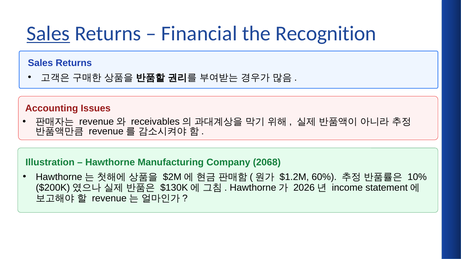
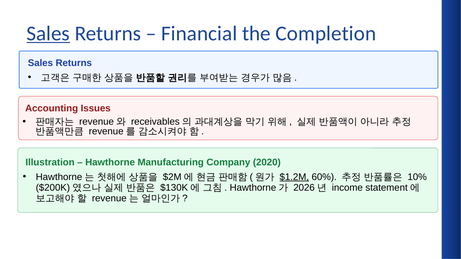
Recognition: Recognition -> Completion
2068: 2068 -> 2020
$1.2M underline: none -> present
